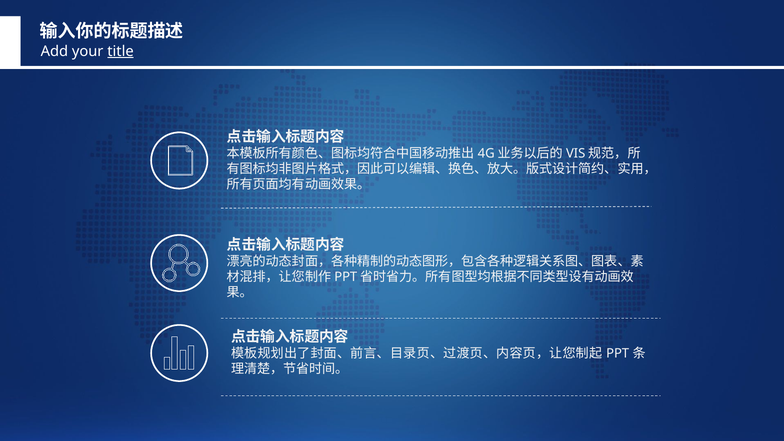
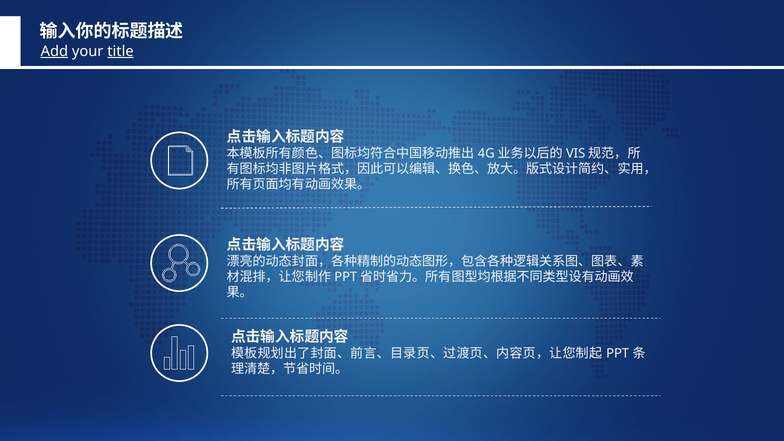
Add underline: none -> present
